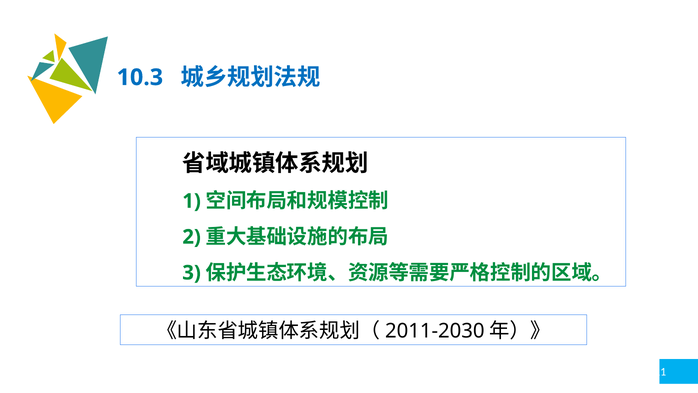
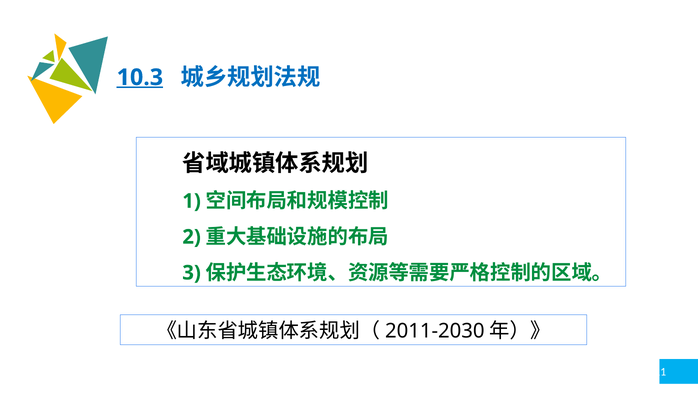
10.3 underline: none -> present
